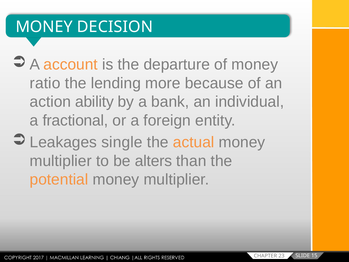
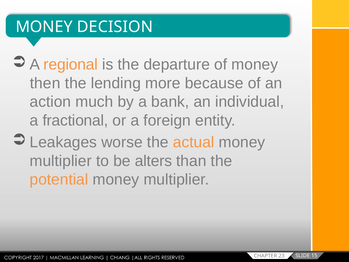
account: account -> regional
ratio: ratio -> then
ability: ability -> much
single: single -> worse
